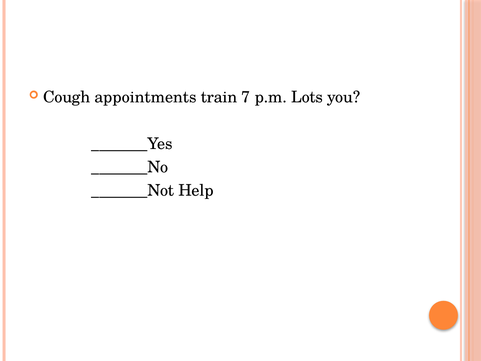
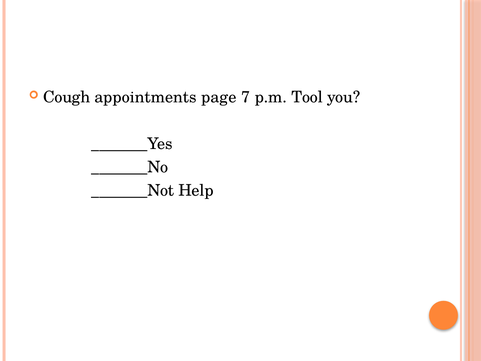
train: train -> page
Lots: Lots -> Tool
